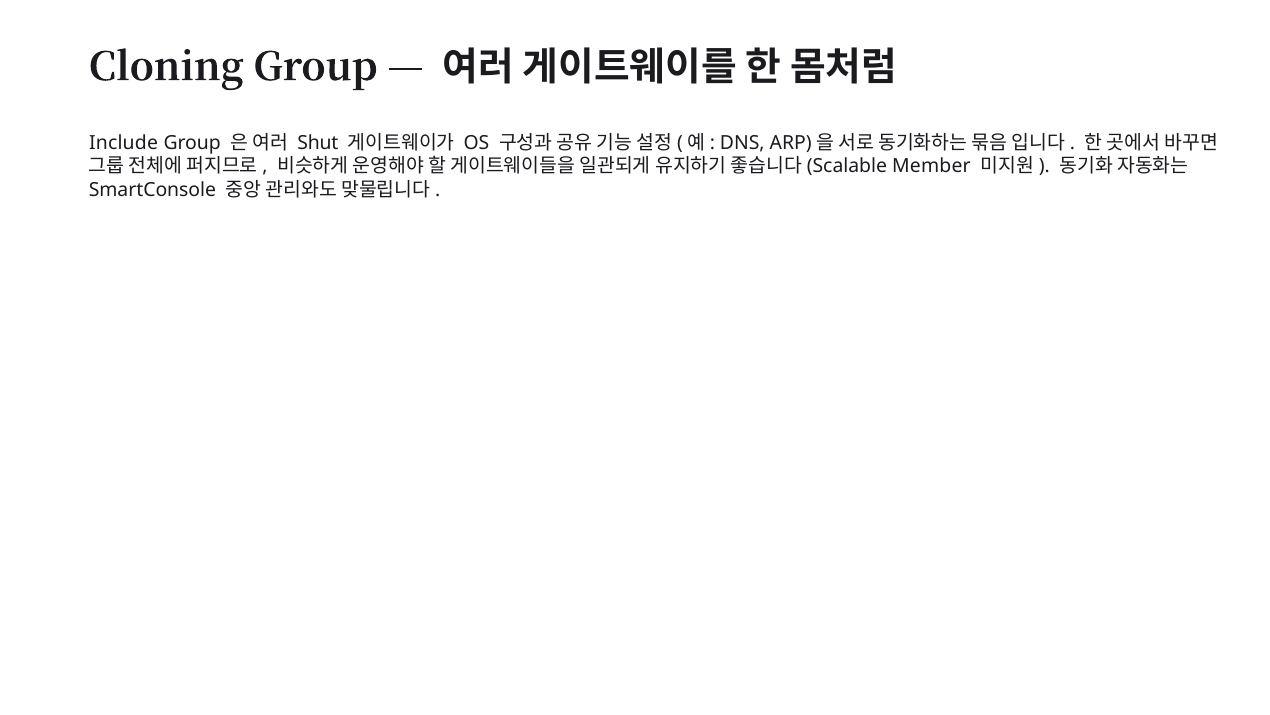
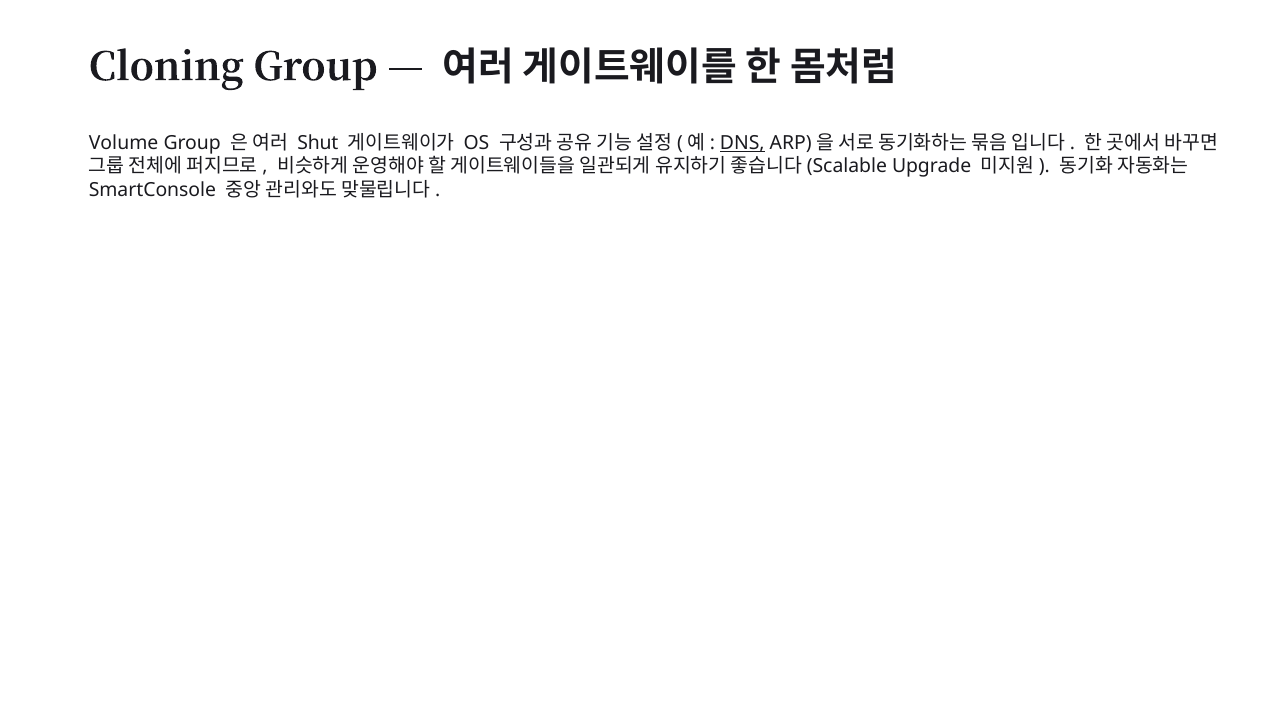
Include: Include -> Volume
DNS underline: none -> present
Member: Member -> Upgrade
